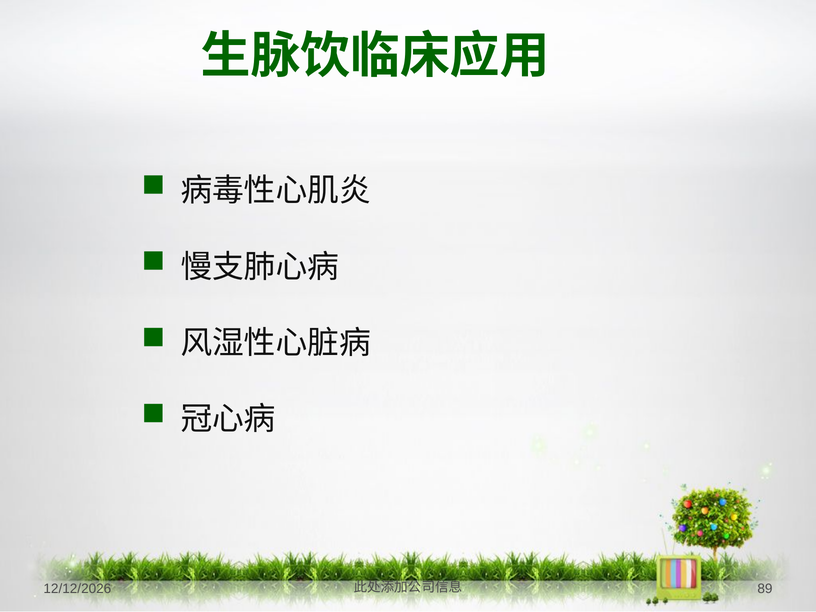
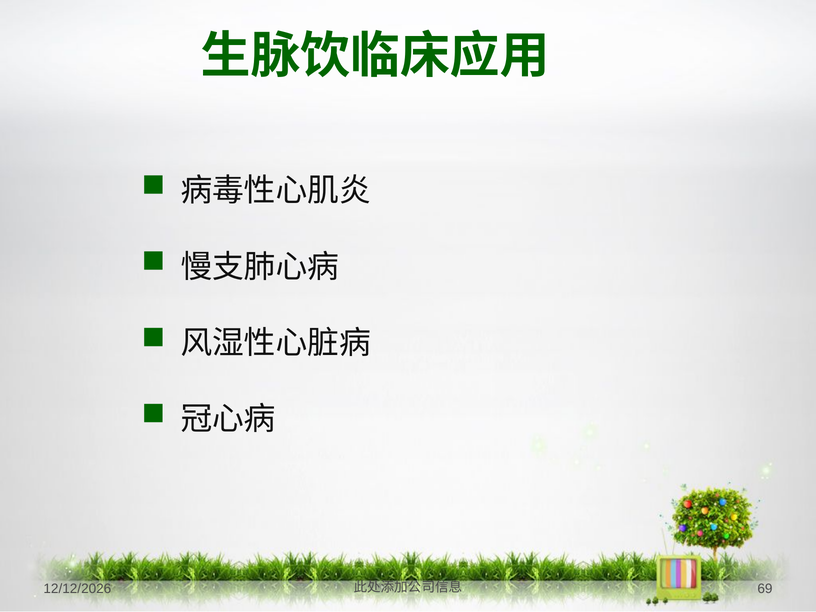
89: 89 -> 69
